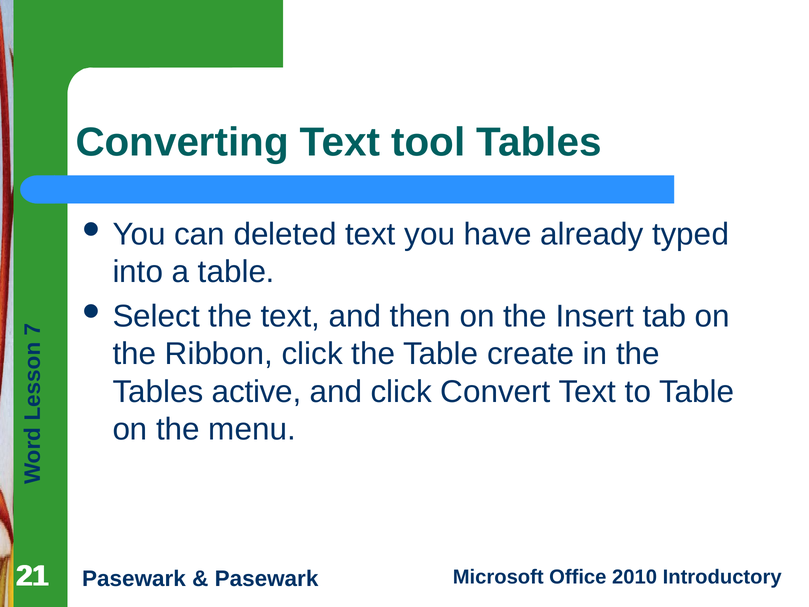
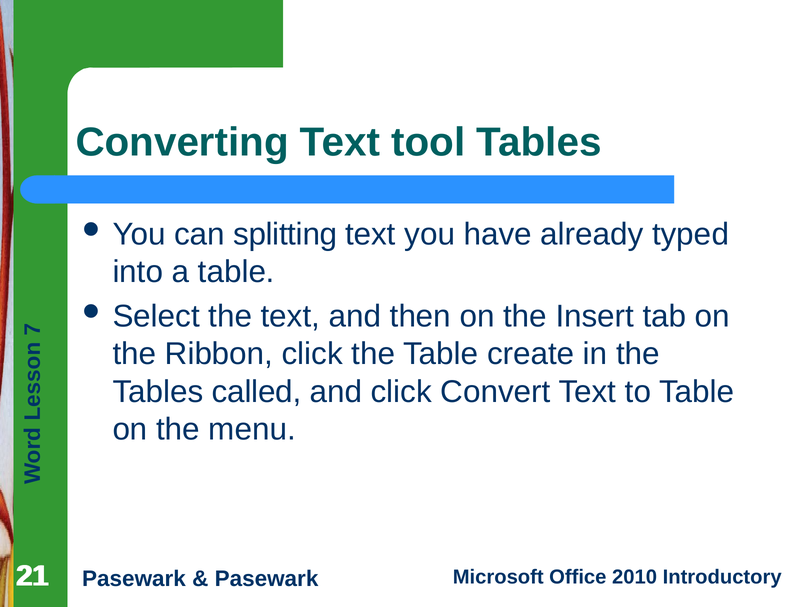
deleted: deleted -> splitting
active: active -> called
